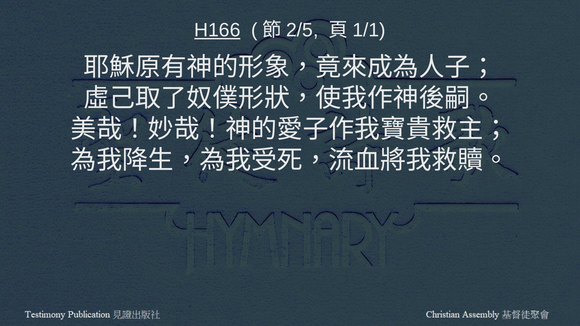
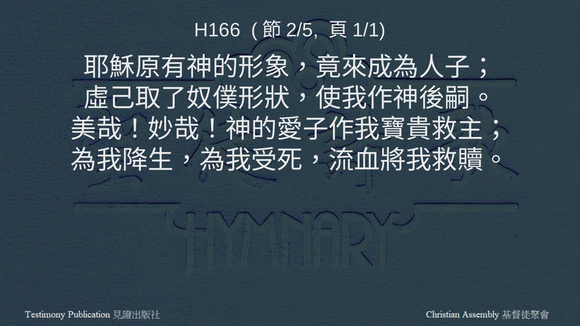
H166 underline: present -> none
